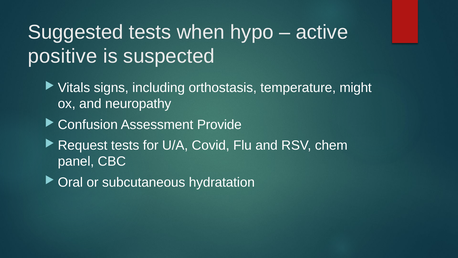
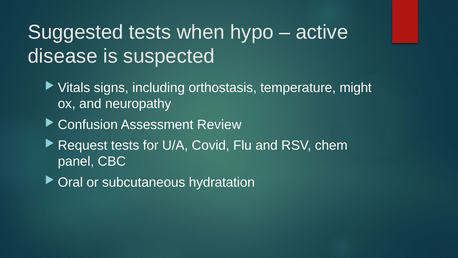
positive: positive -> disease
Provide: Provide -> Review
